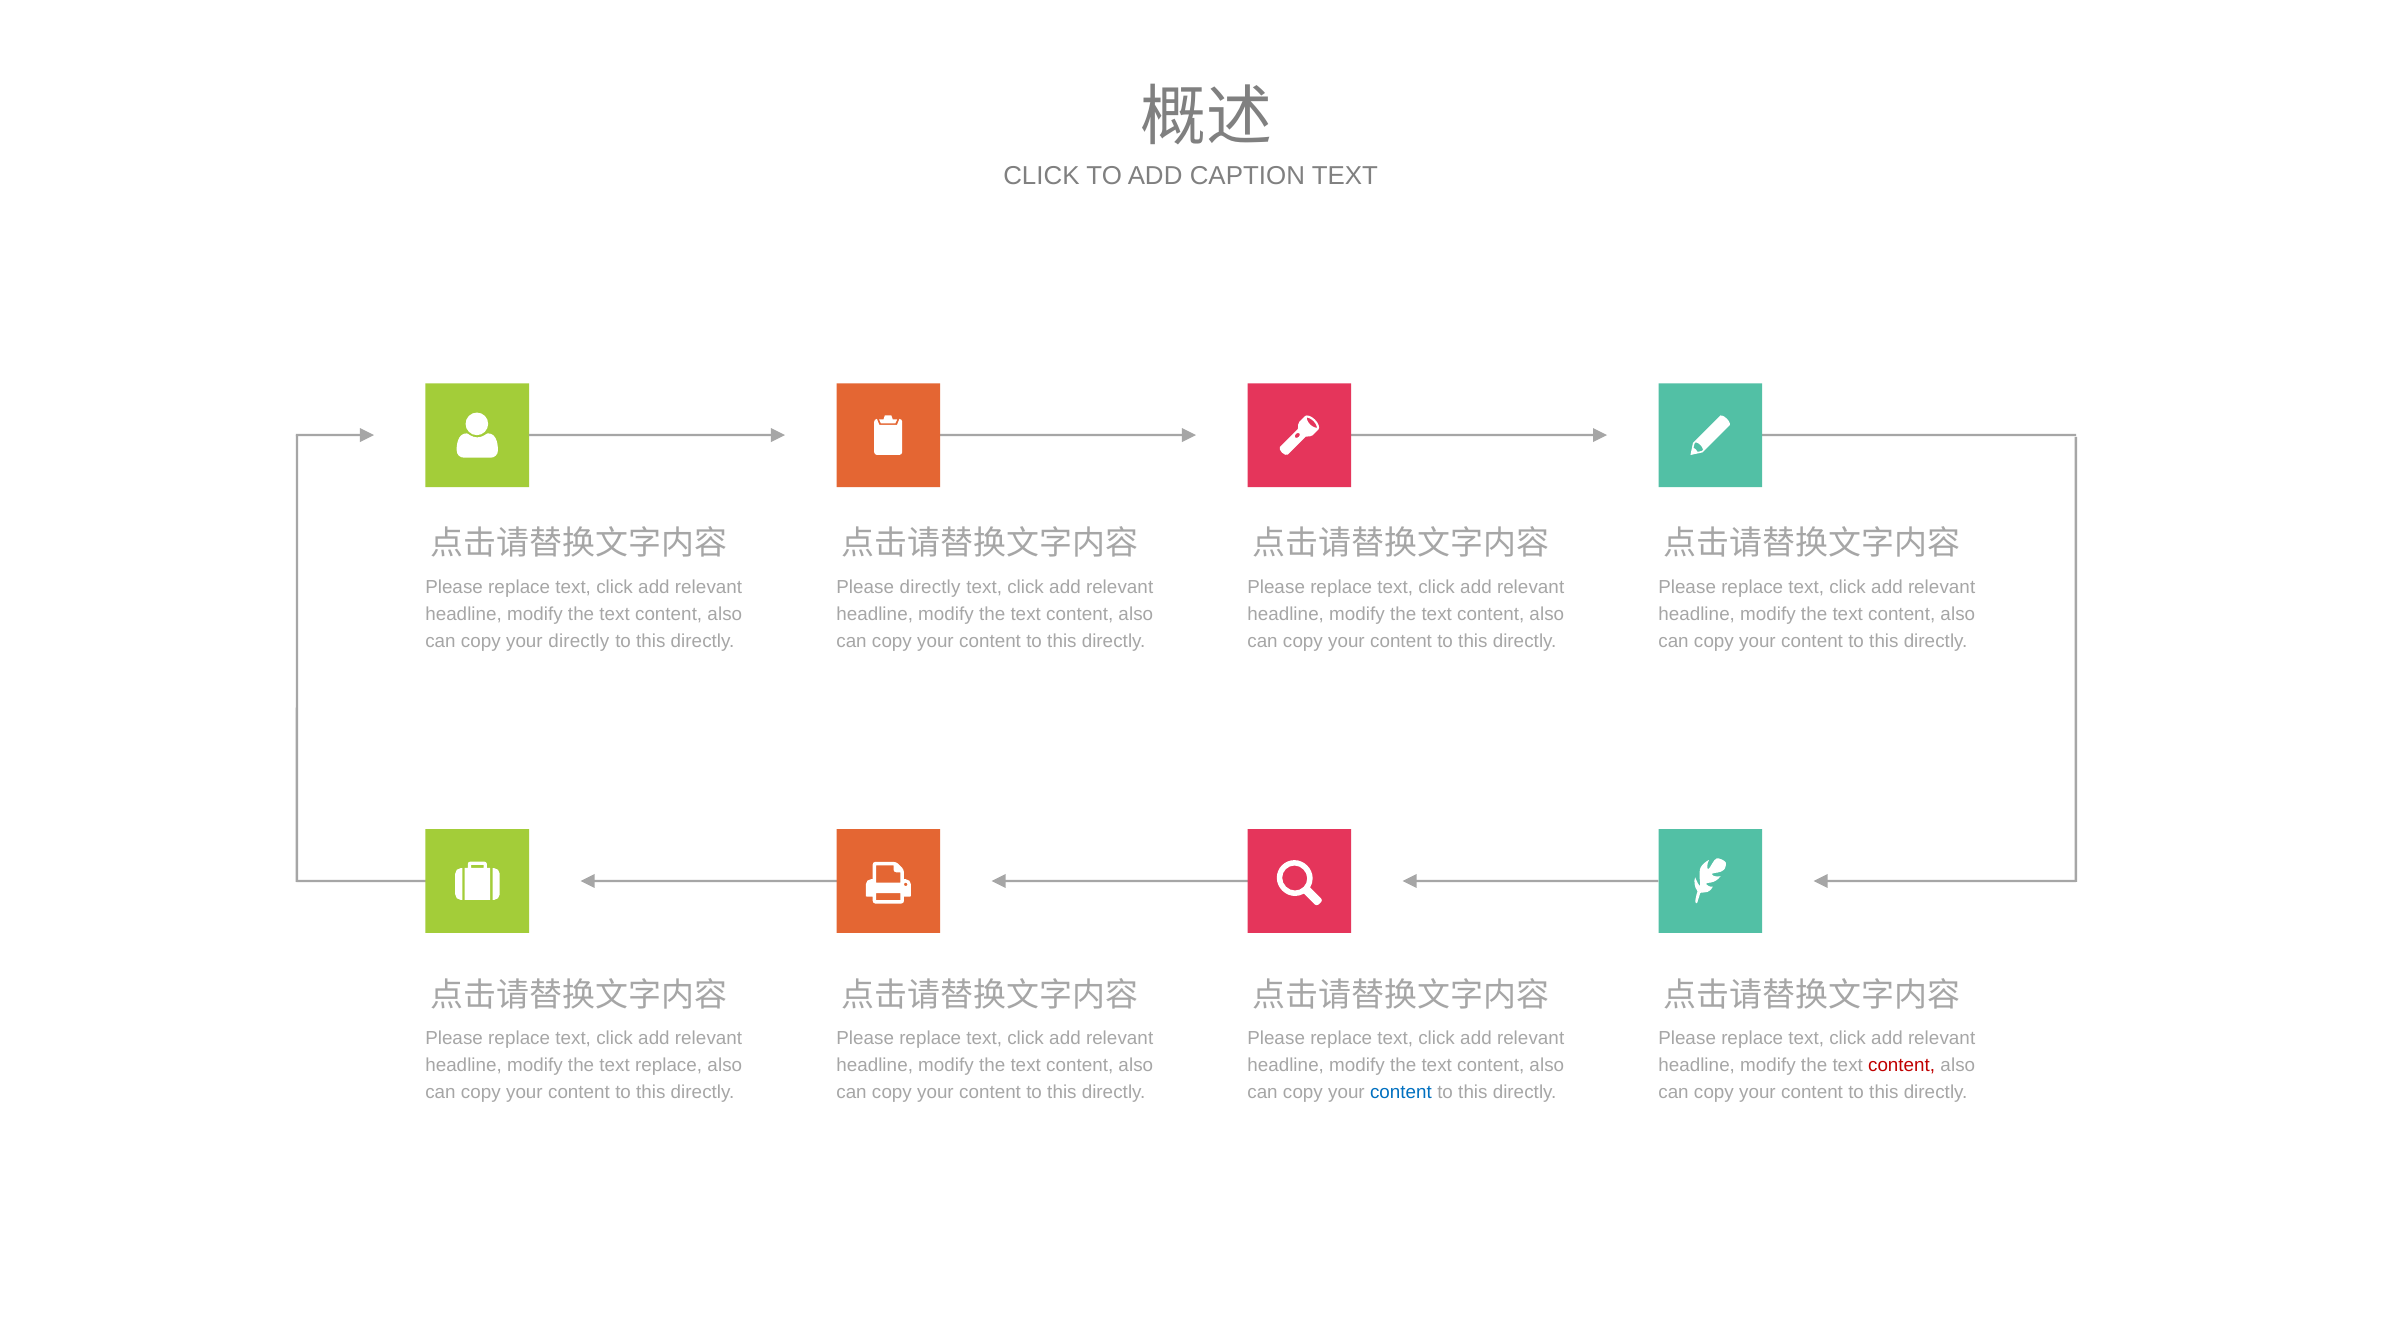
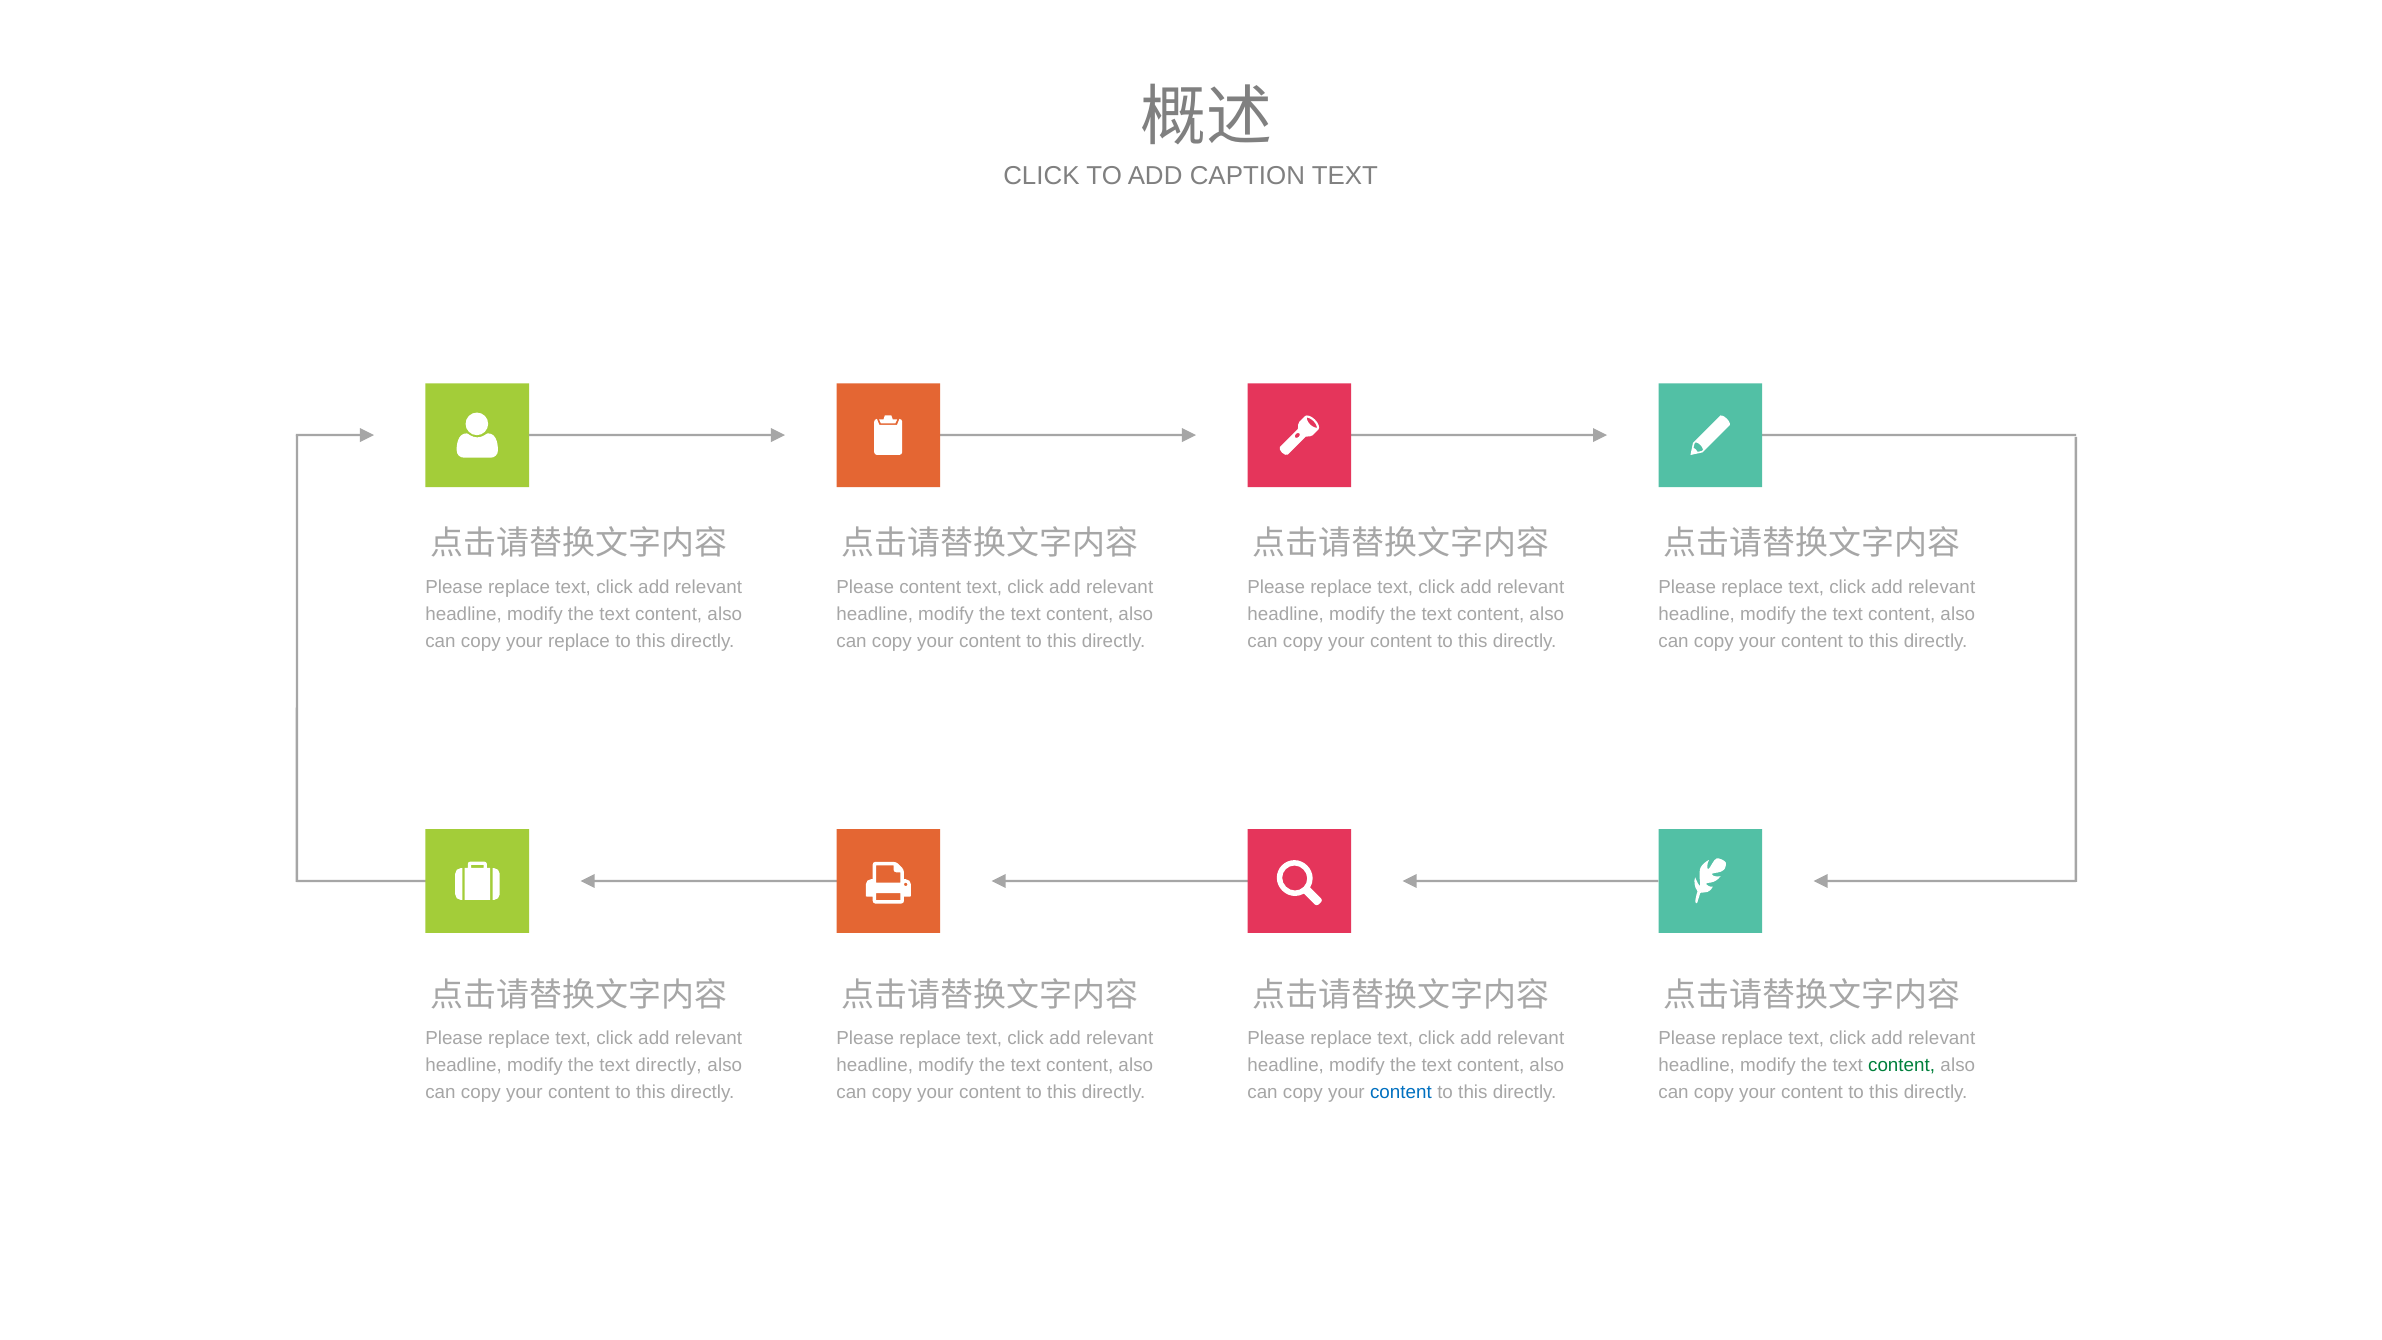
Please directly: directly -> content
your directly: directly -> replace
text replace: replace -> directly
content at (1902, 1065) colour: red -> green
